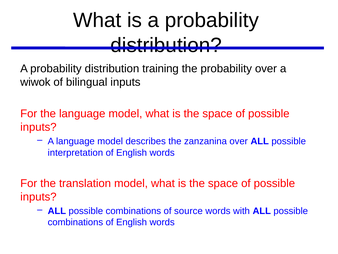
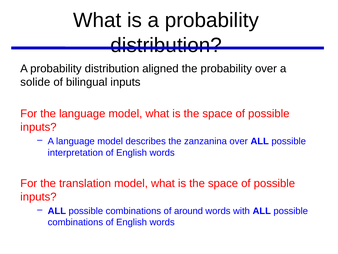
training: training -> aligned
wiwok: wiwok -> solide
source: source -> around
